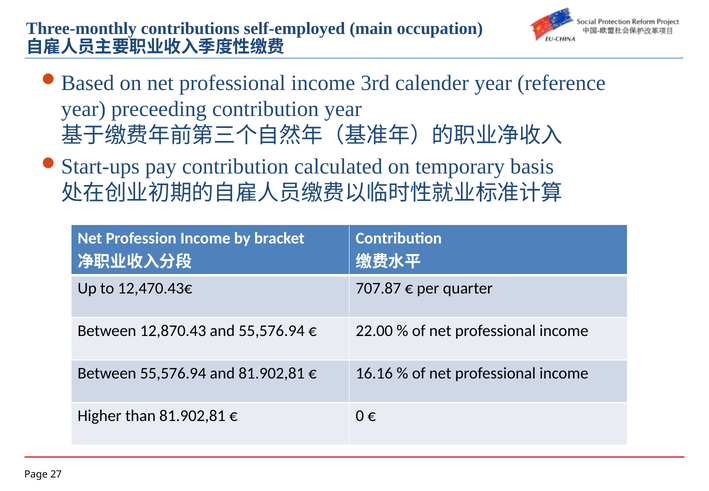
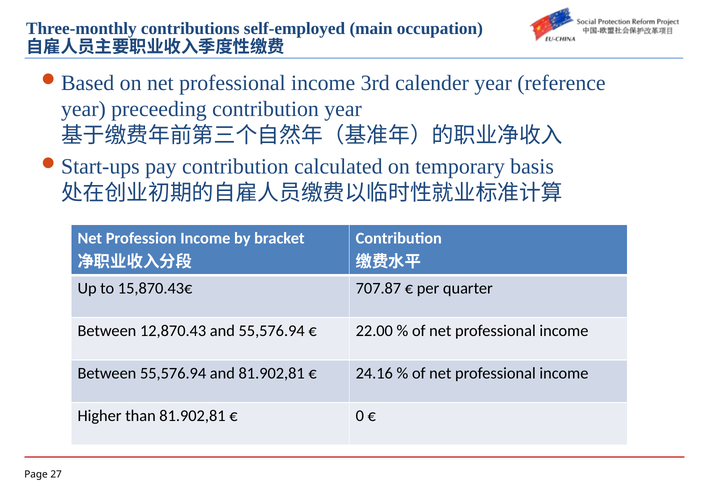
12,470.43€: 12,470.43€ -> 15,870.43€
16.16: 16.16 -> 24.16
